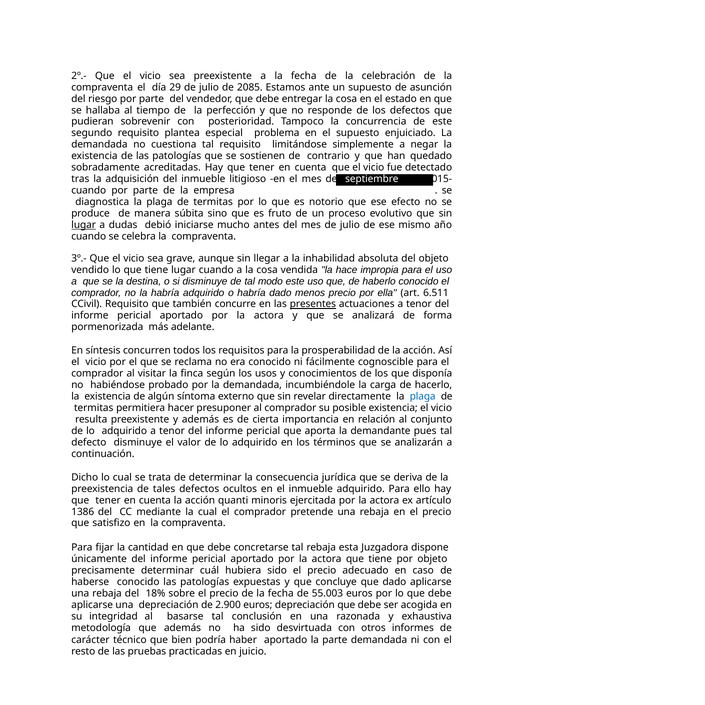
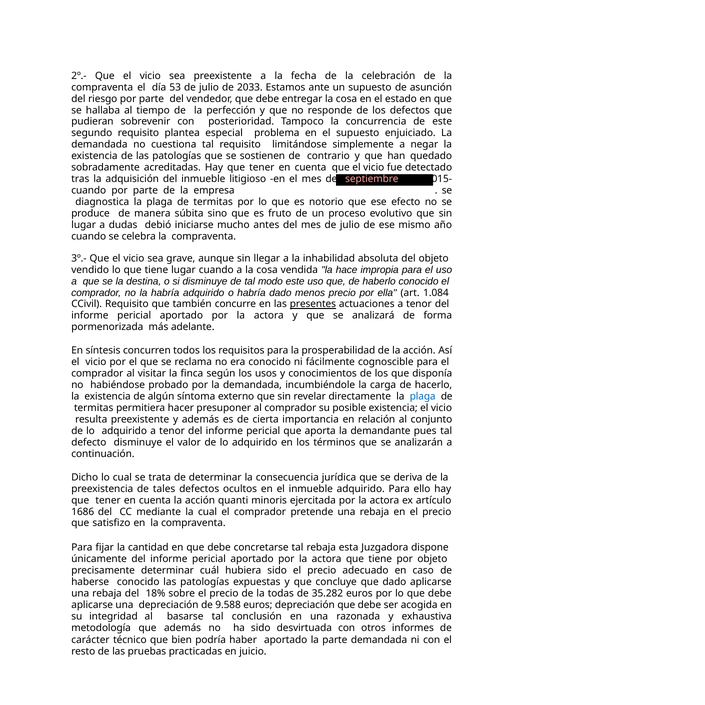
29: 29 -> 53
2085: 2085 -> 2033
septiembre colour: white -> pink
lugar at (84, 225) underline: present -> none
6.511: 6.511 -> 1.084
1386: 1386 -> 1686
de la fecha: fecha -> todas
55.003: 55.003 -> 35.282
2.900: 2.900 -> 9.588
